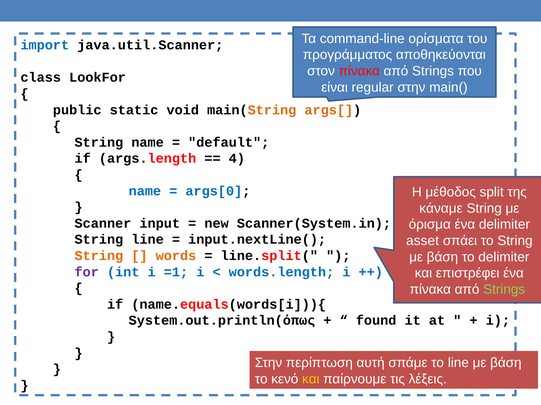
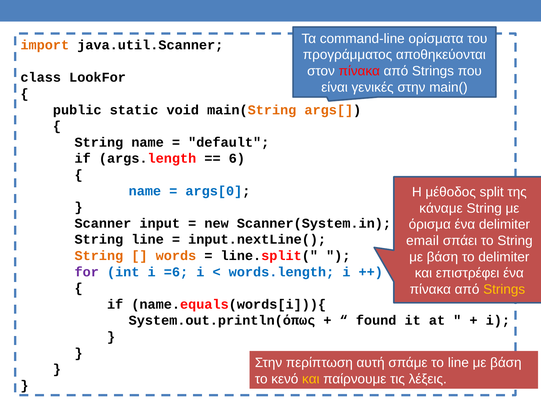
import colour: blue -> orange
regular: regular -> γενικές
4: 4 -> 6
asset: asset -> email
=1: =1 -> =6
Strings at (504, 290) colour: light green -> yellow
